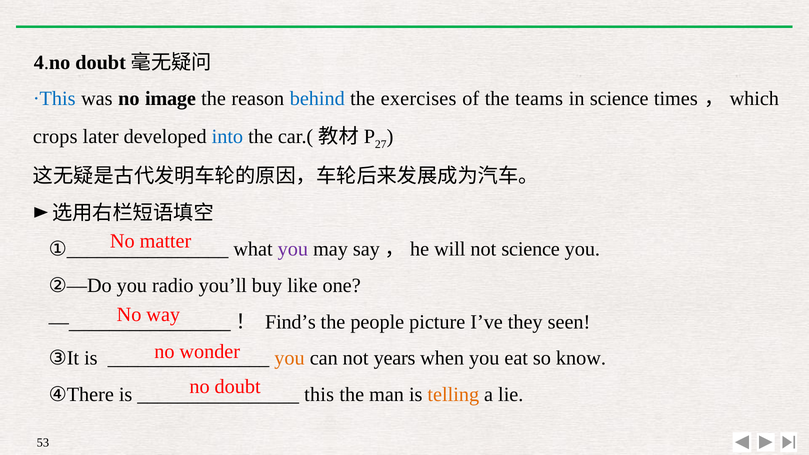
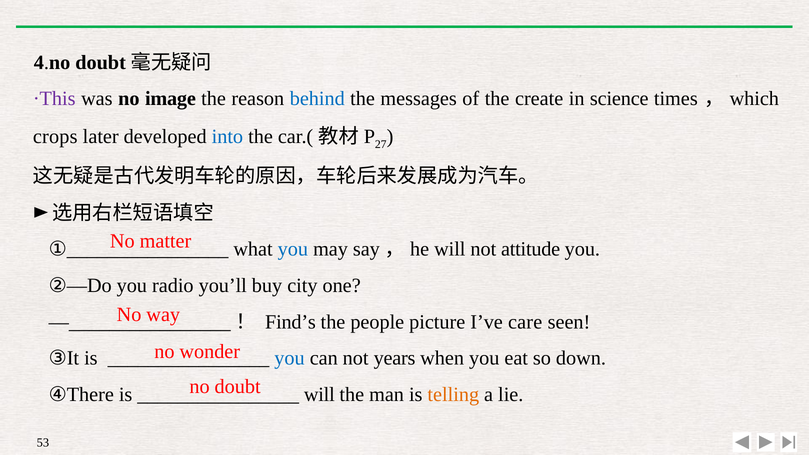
·This colour: blue -> purple
exercises: exercises -> messages
teams: teams -> create
you at (293, 249) colour: purple -> blue
not science: science -> attitude
like: like -> city
they: they -> care
you at (290, 358) colour: orange -> blue
know: know -> down
this at (319, 395): this -> will
